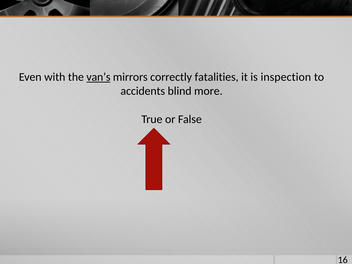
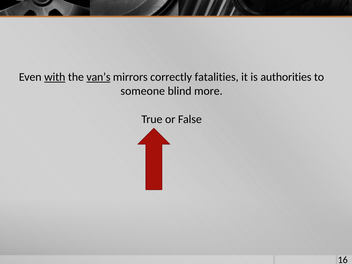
with underline: none -> present
inspection: inspection -> authorities
accidents: accidents -> someone
